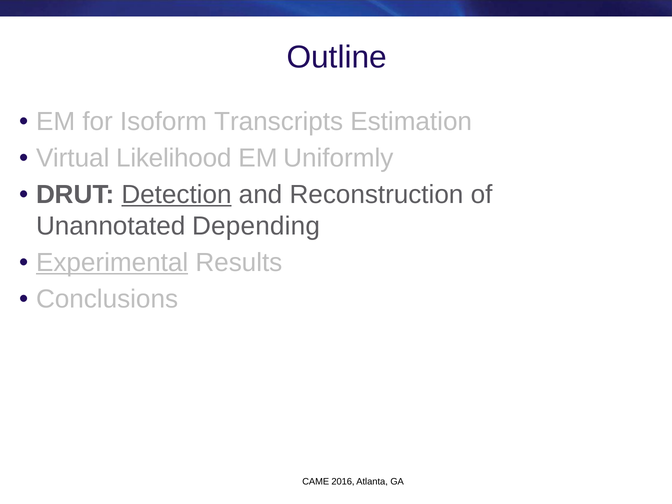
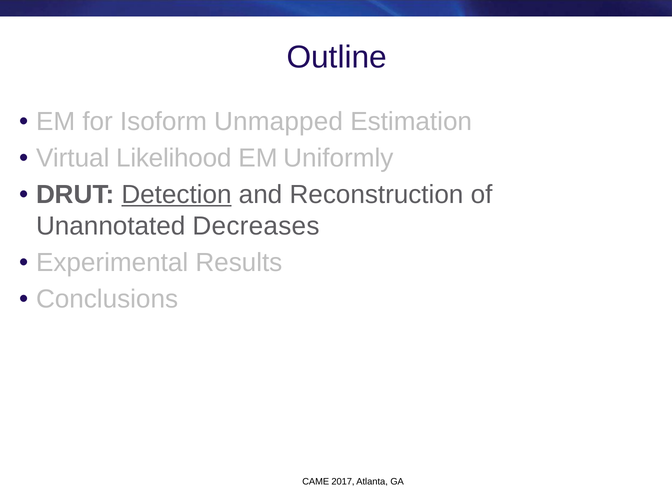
Transcripts: Transcripts -> Unmapped
Depending: Depending -> Decreases
Experimental underline: present -> none
2016: 2016 -> 2017
